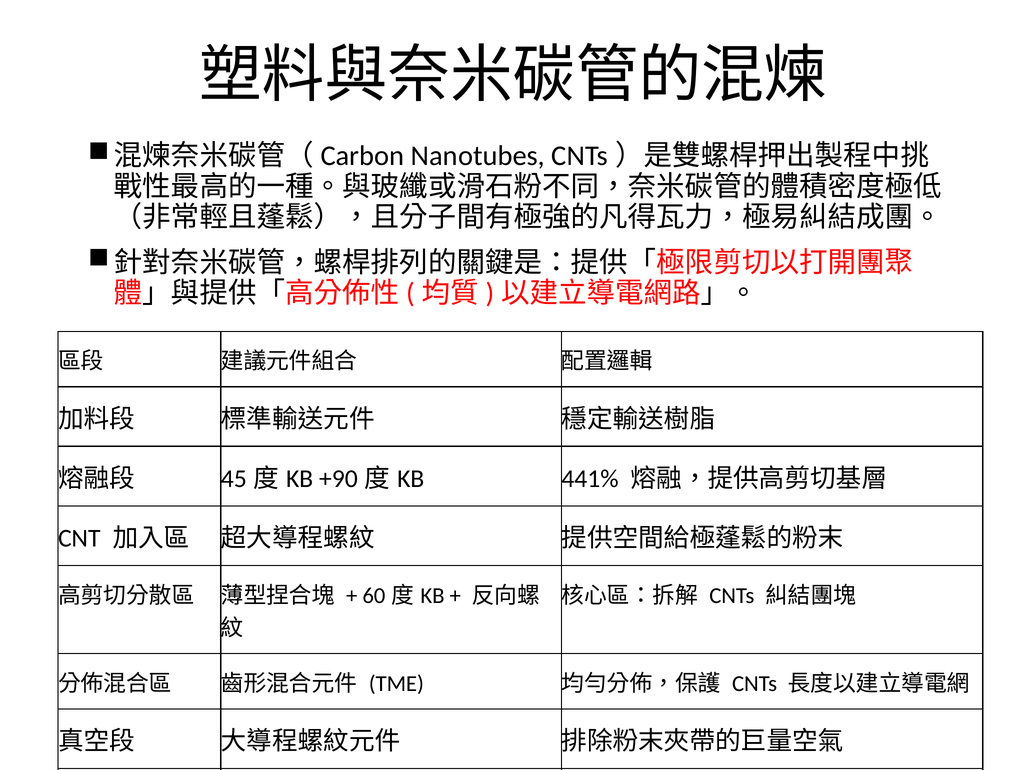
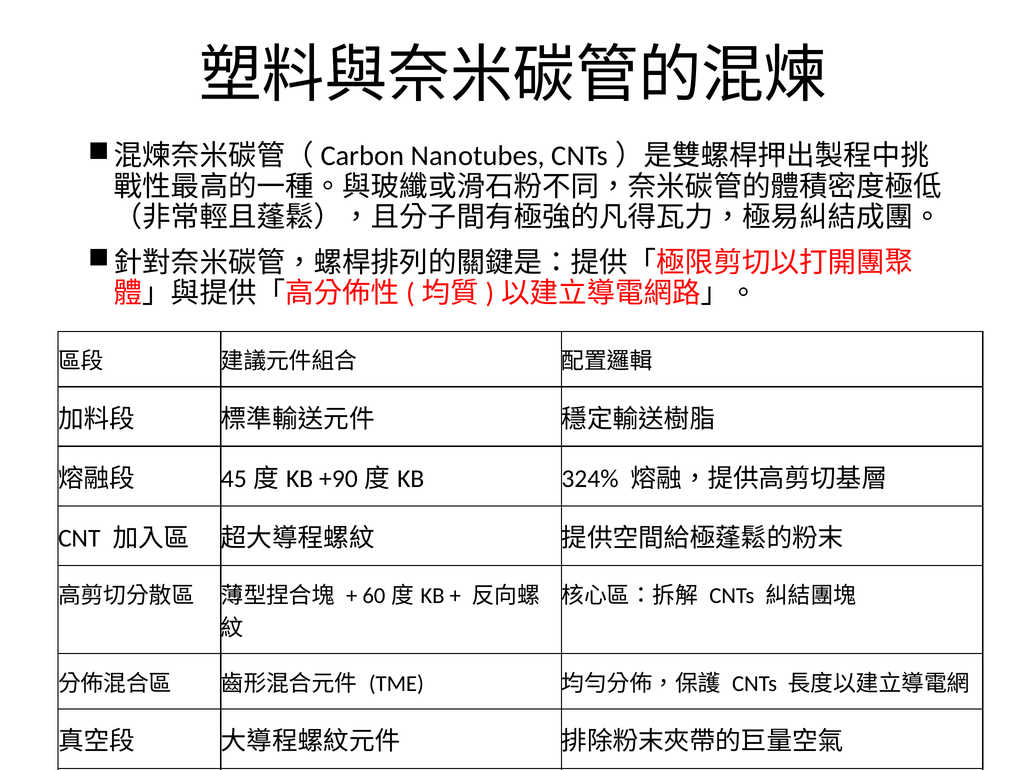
441%: 441% -> 324%
